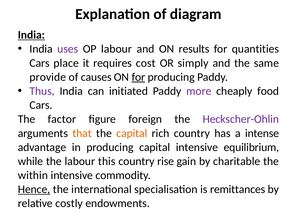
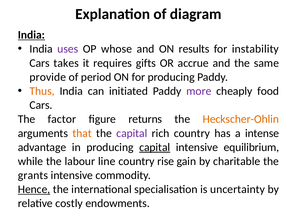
OP labour: labour -> whose
quantities: quantities -> instability
place: place -> takes
cost: cost -> gifts
simply: simply -> accrue
causes: causes -> period
for at (138, 77) underline: present -> none
Thus colour: purple -> orange
foreign: foreign -> returns
Heckscher-Ohlin colour: purple -> orange
capital at (132, 133) colour: orange -> purple
capital at (155, 147) underline: none -> present
this: this -> line
within: within -> grants
remittances: remittances -> uncertainty
